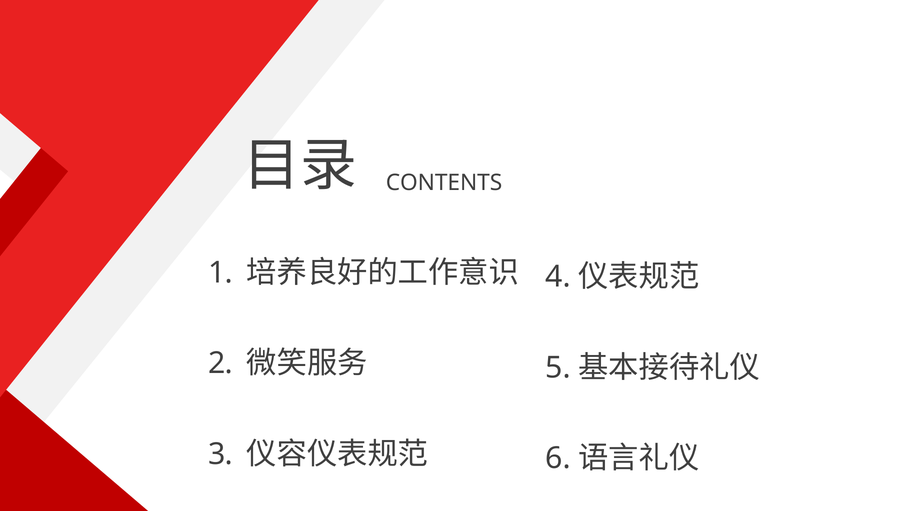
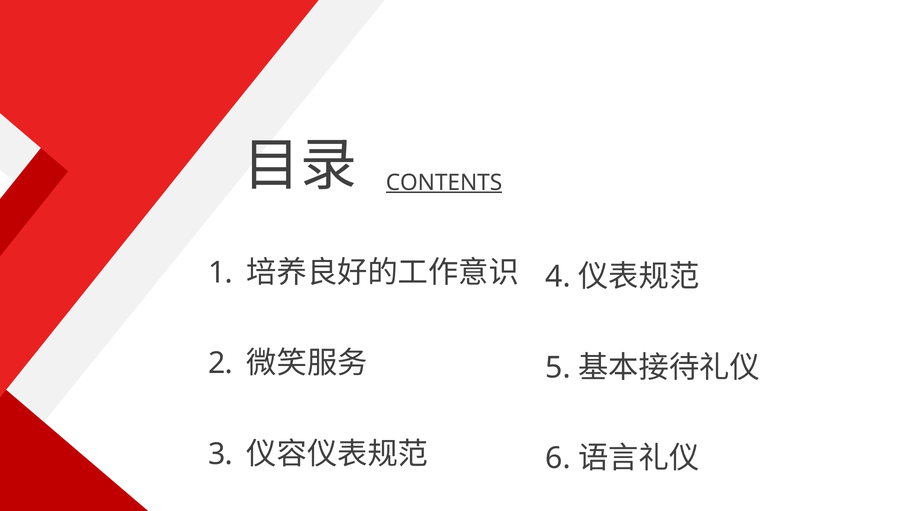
CONTENTS underline: none -> present
